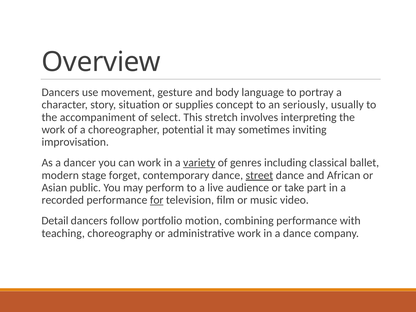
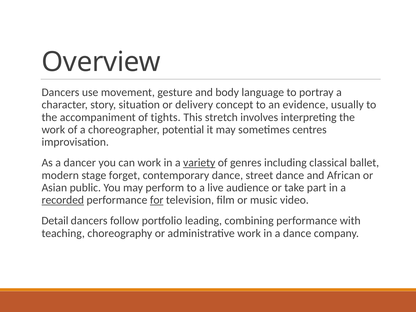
supplies: supplies -> delivery
seriously: seriously -> evidence
select: select -> tights
inviting: inviting -> centres
street underline: present -> none
recorded underline: none -> present
motion: motion -> leading
